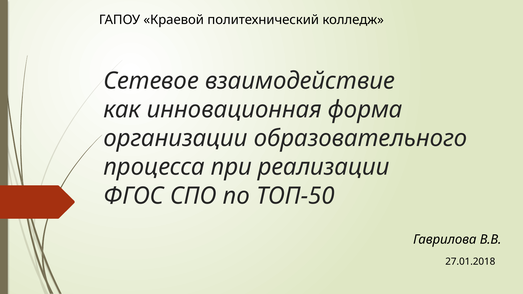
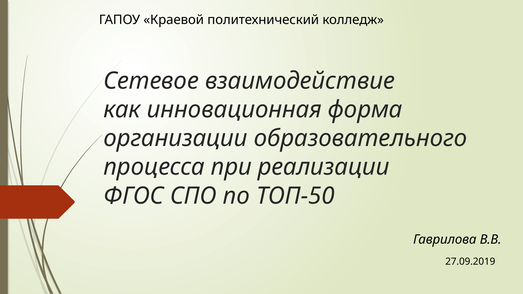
27.01.2018: 27.01.2018 -> 27.09.2019
